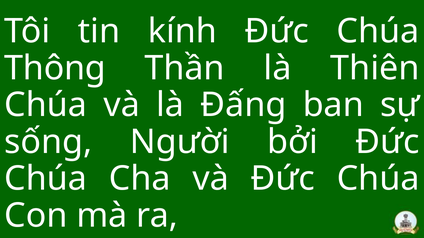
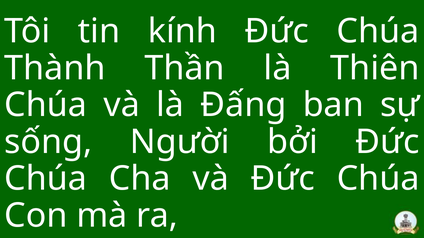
Thông: Thông -> Thành
